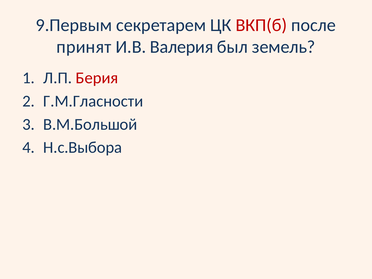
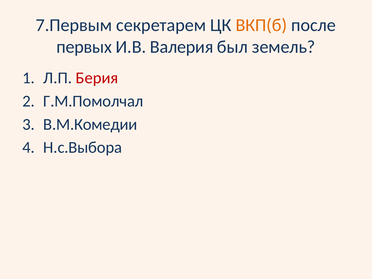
9.Первым: 9.Первым -> 7.Первым
ВКП(б colour: red -> orange
принят: принят -> первых
Г.М.Гласности: Г.М.Гласности -> Г.М.Помолчал
В.М.Большой: В.М.Большой -> В.М.Комедии
